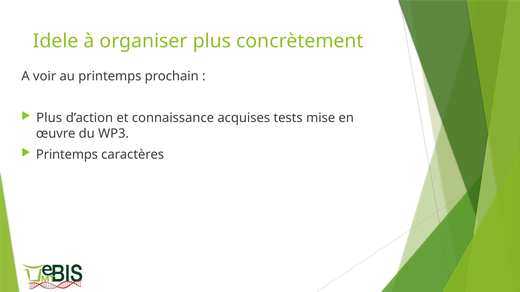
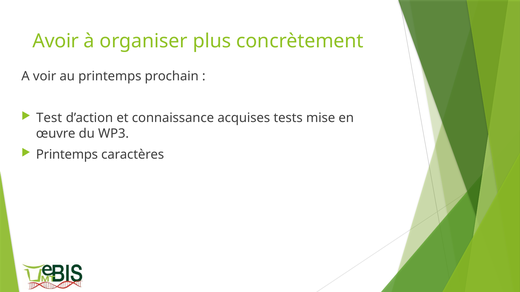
Idele: Idele -> Avoir
Plus at (49, 118): Plus -> Test
